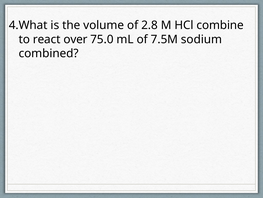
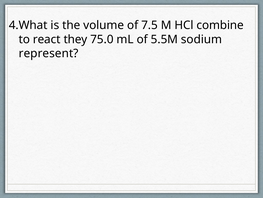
2.8: 2.8 -> 7.5
over: over -> they
7.5M: 7.5M -> 5.5M
combined: combined -> represent
